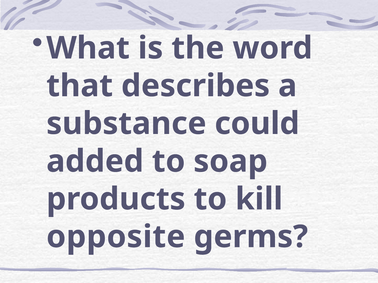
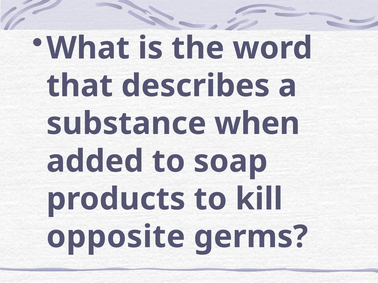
could: could -> when
